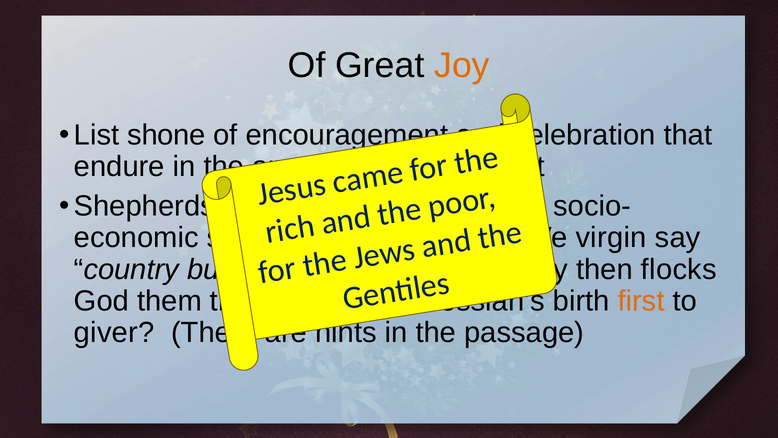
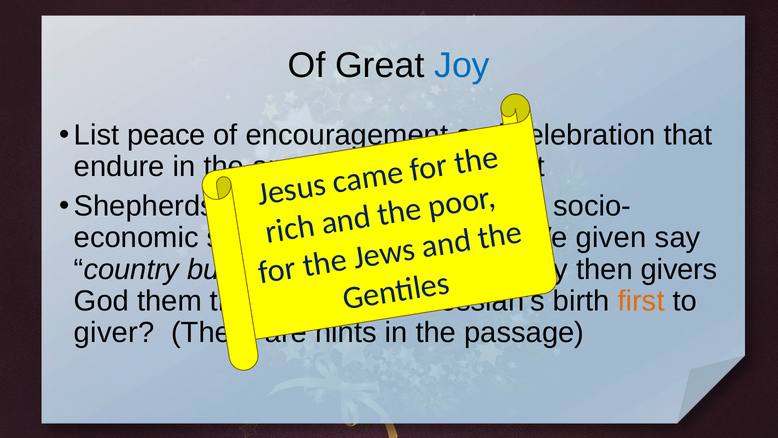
Joy colour: orange -> blue
shone: shone -> peace
virgin: virgin -> given
flocks: flocks -> givers
